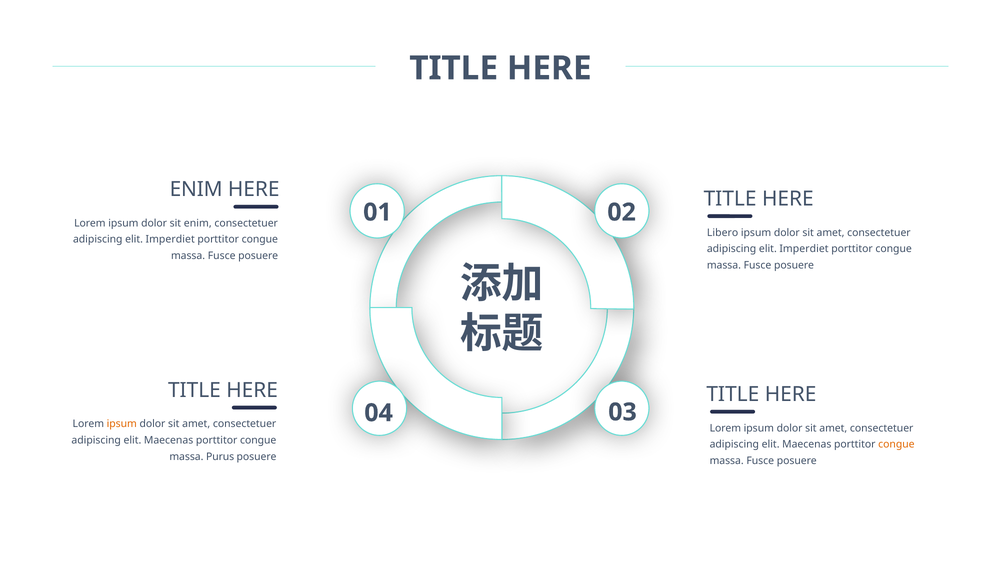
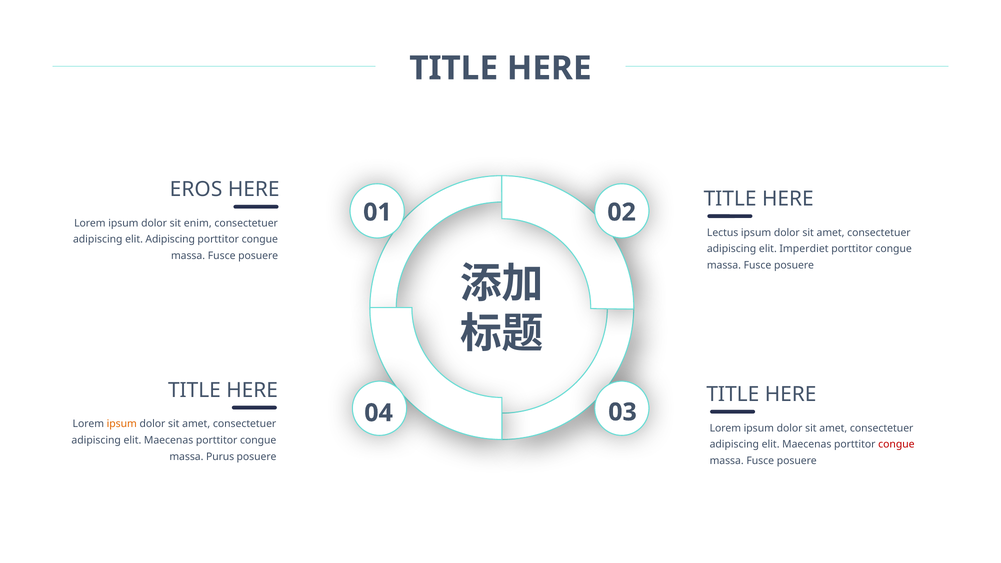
ENIM at (196, 190): ENIM -> EROS
Libero: Libero -> Lectus
Imperdiet at (170, 240): Imperdiet -> Adipiscing
congue at (896, 444) colour: orange -> red
